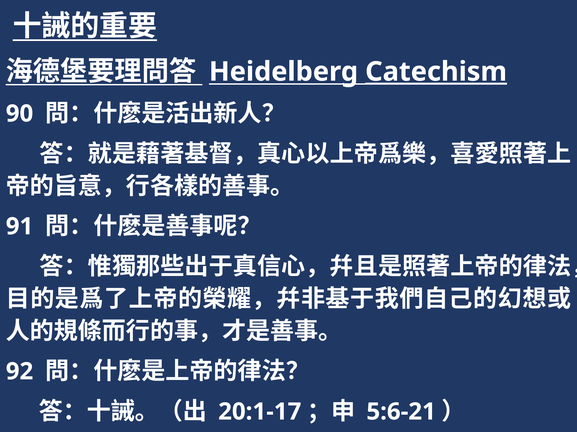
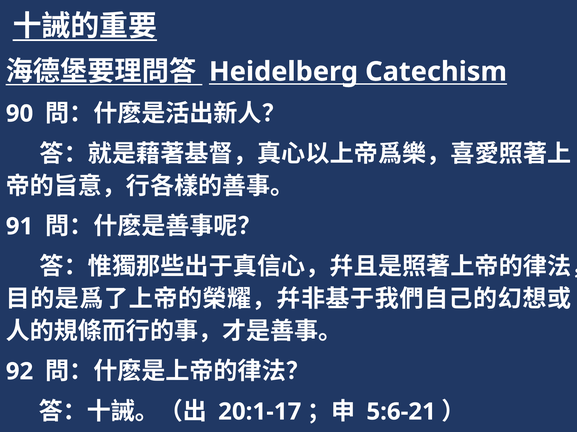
Catechism underline: present -> none
